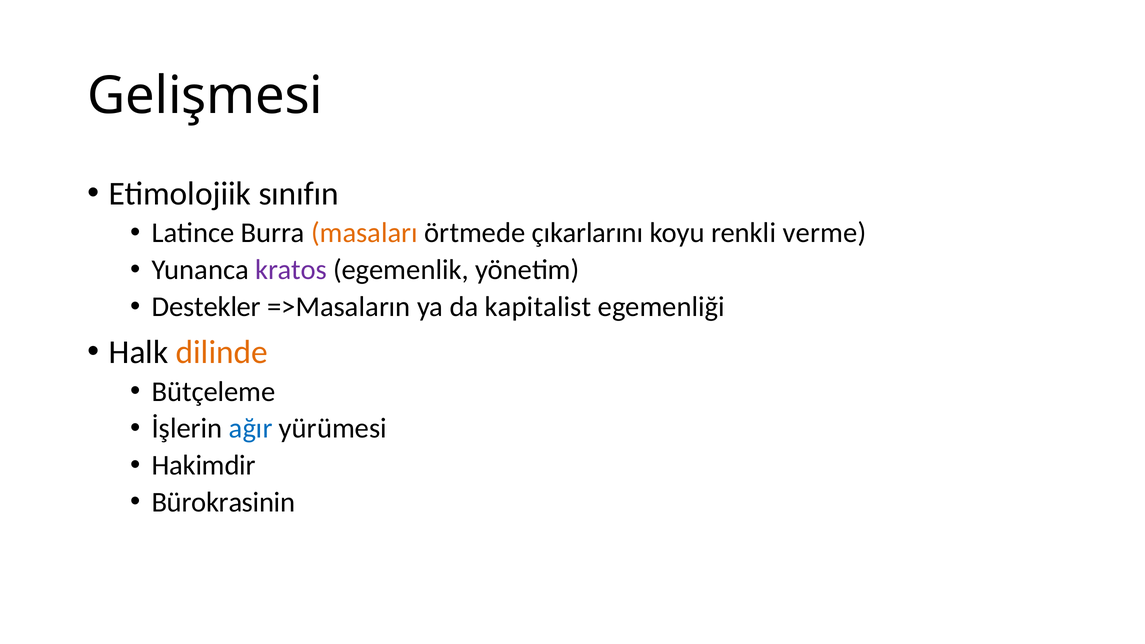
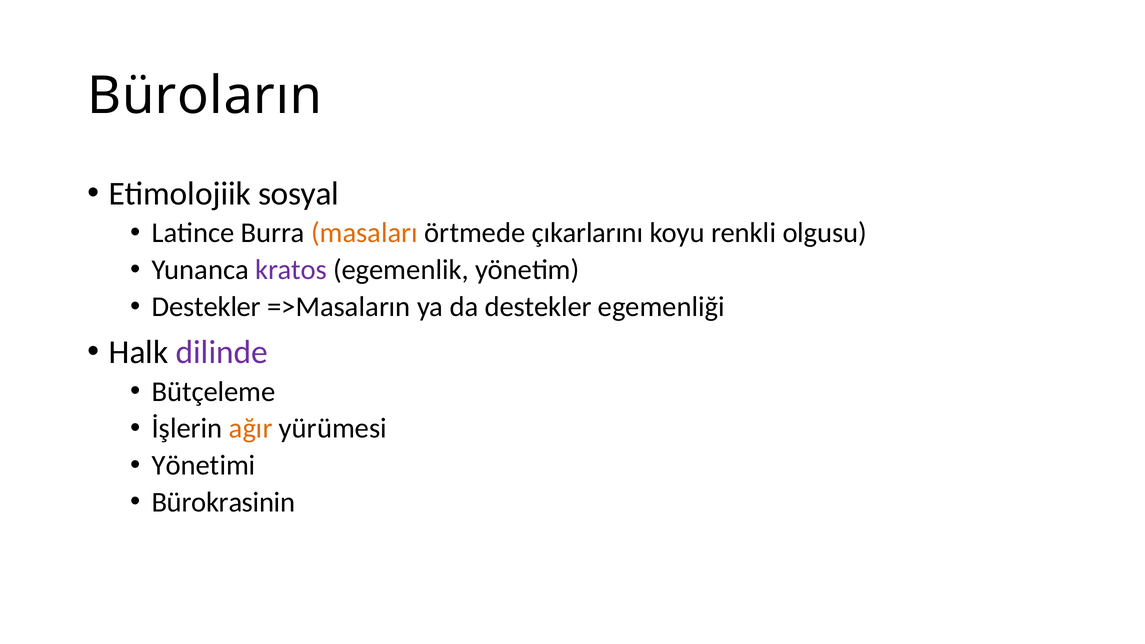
Gelişmesi: Gelişmesi -> Büroların
sınıfın: sınıfın -> sosyal
verme: verme -> olgusu
da kapitalist: kapitalist -> destekler
dilinde colour: orange -> purple
ağır colour: blue -> orange
Hakimdir: Hakimdir -> Yönetimi
